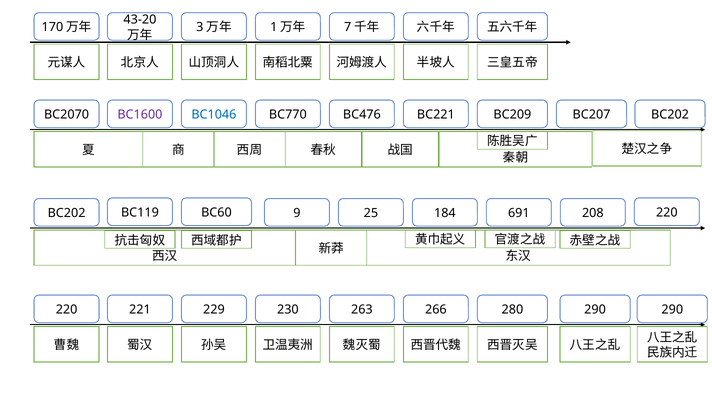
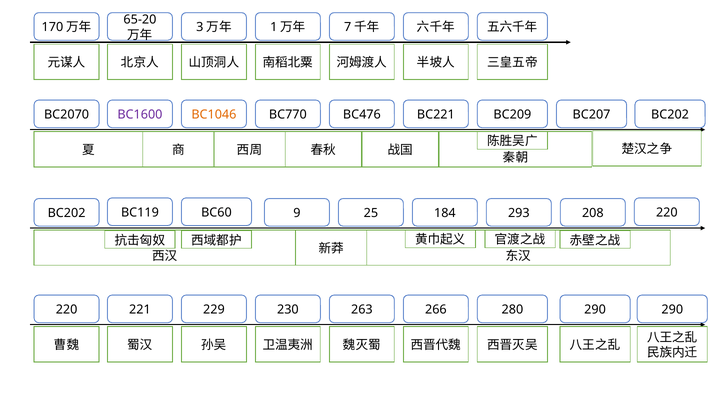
43-20: 43-20 -> 65-20
BC1046 colour: blue -> orange
691: 691 -> 293
